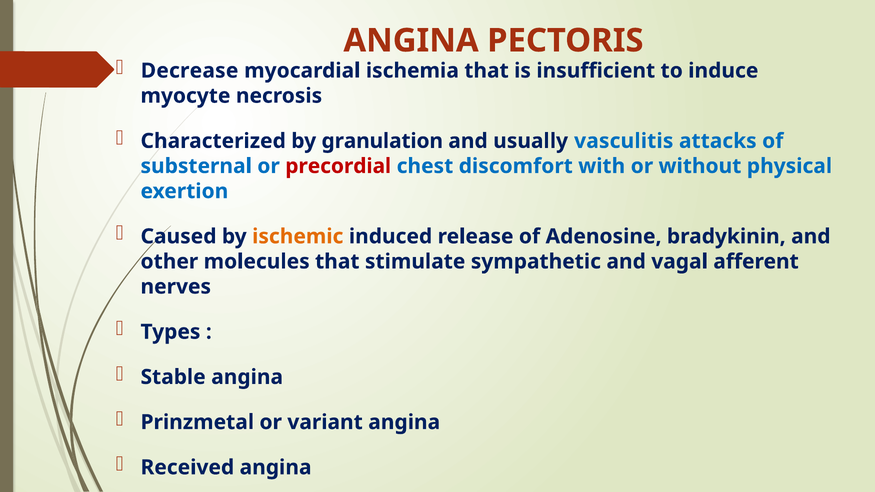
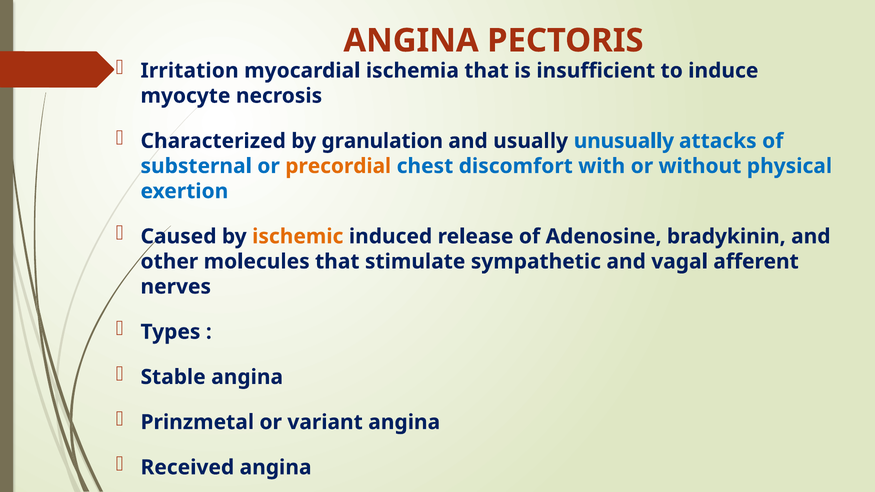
Decrease: Decrease -> Irritation
vasculitis: vasculitis -> unusually
precordial colour: red -> orange
